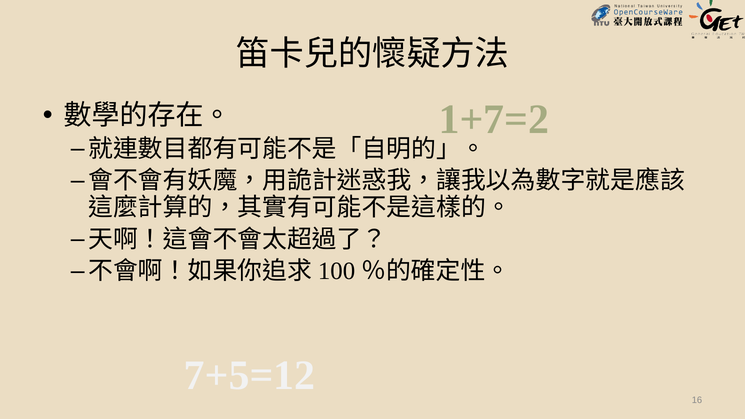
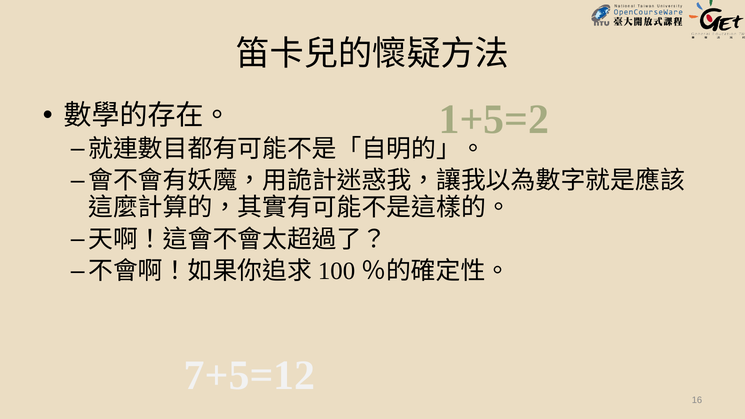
1+7=2: 1+7=2 -> 1+5=2
